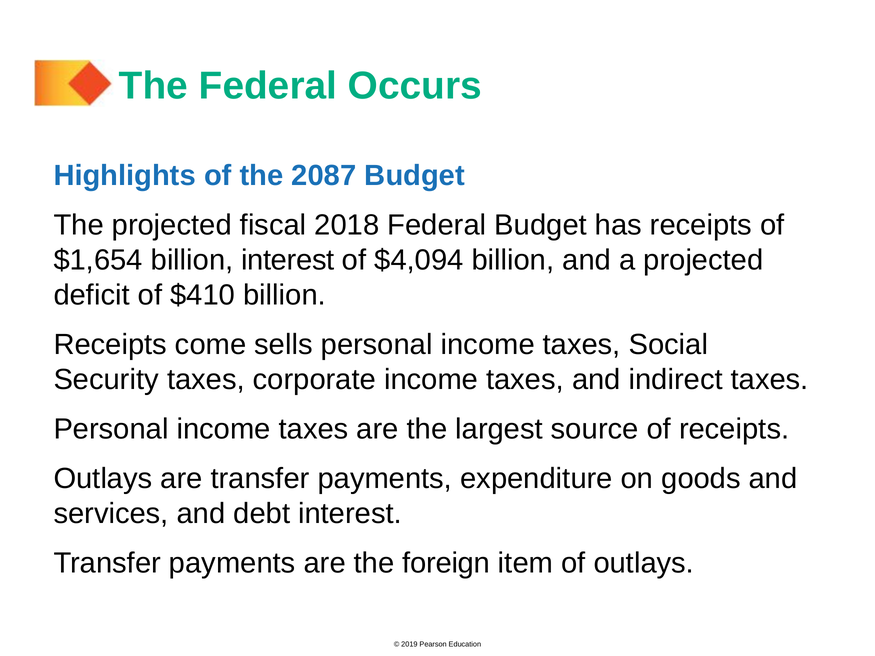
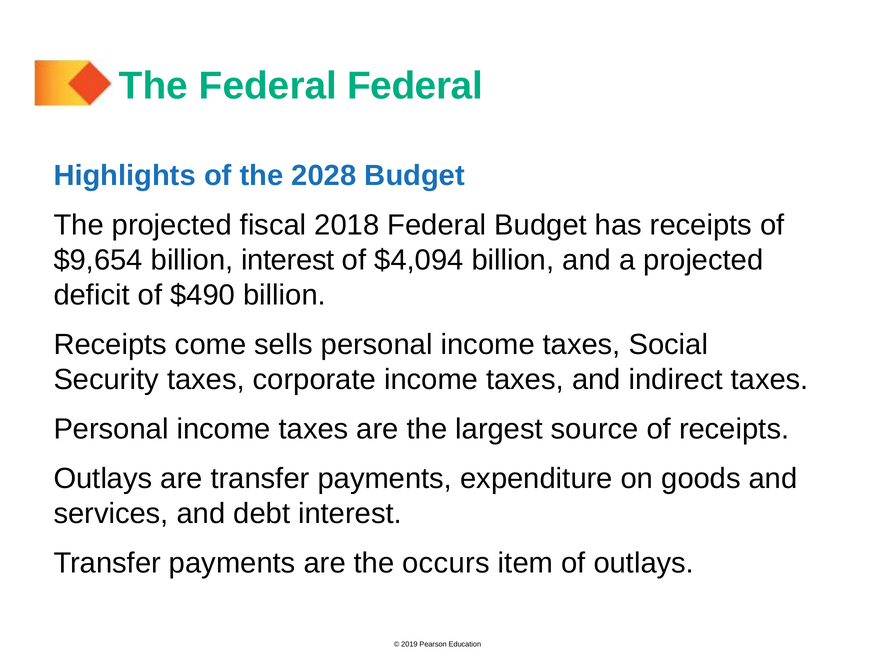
Federal Occurs: Occurs -> Federal
2087: 2087 -> 2028
$1,654: $1,654 -> $9,654
$410: $410 -> $490
foreign: foreign -> occurs
